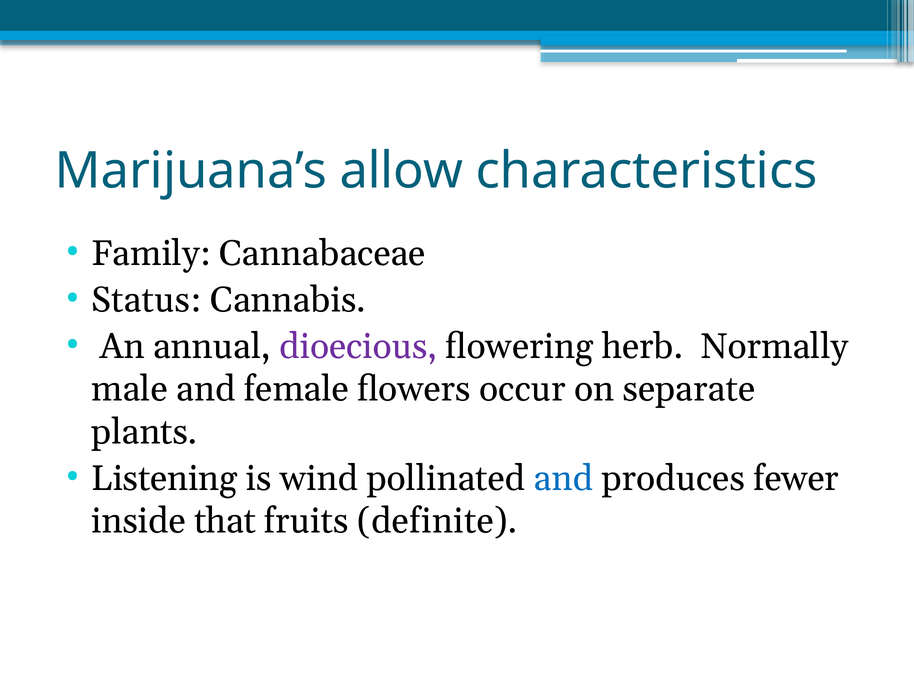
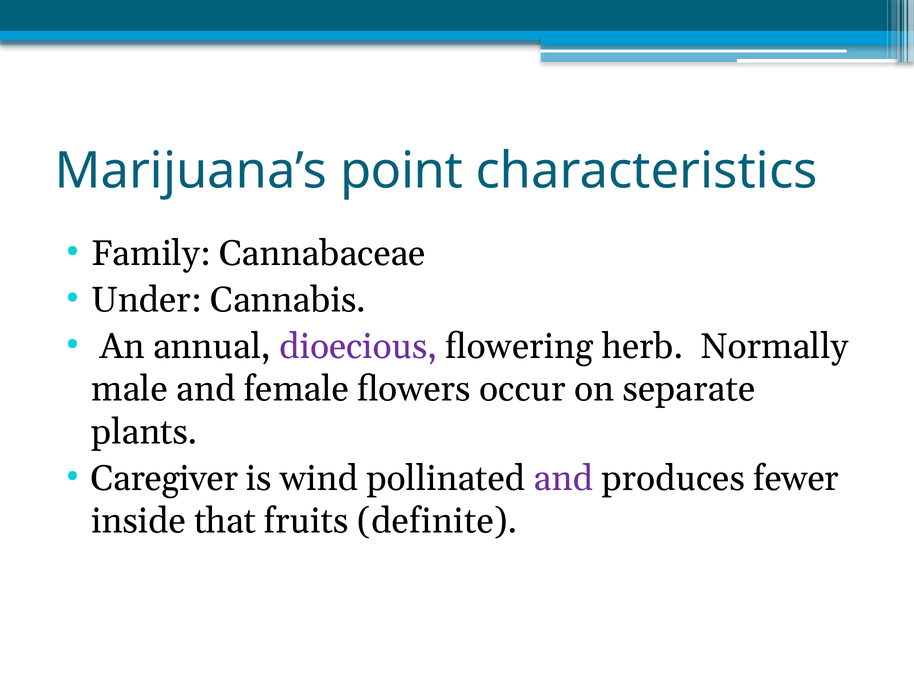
allow: allow -> point
Status: Status -> Under
Listening: Listening -> Caregiver
and at (563, 478) colour: blue -> purple
